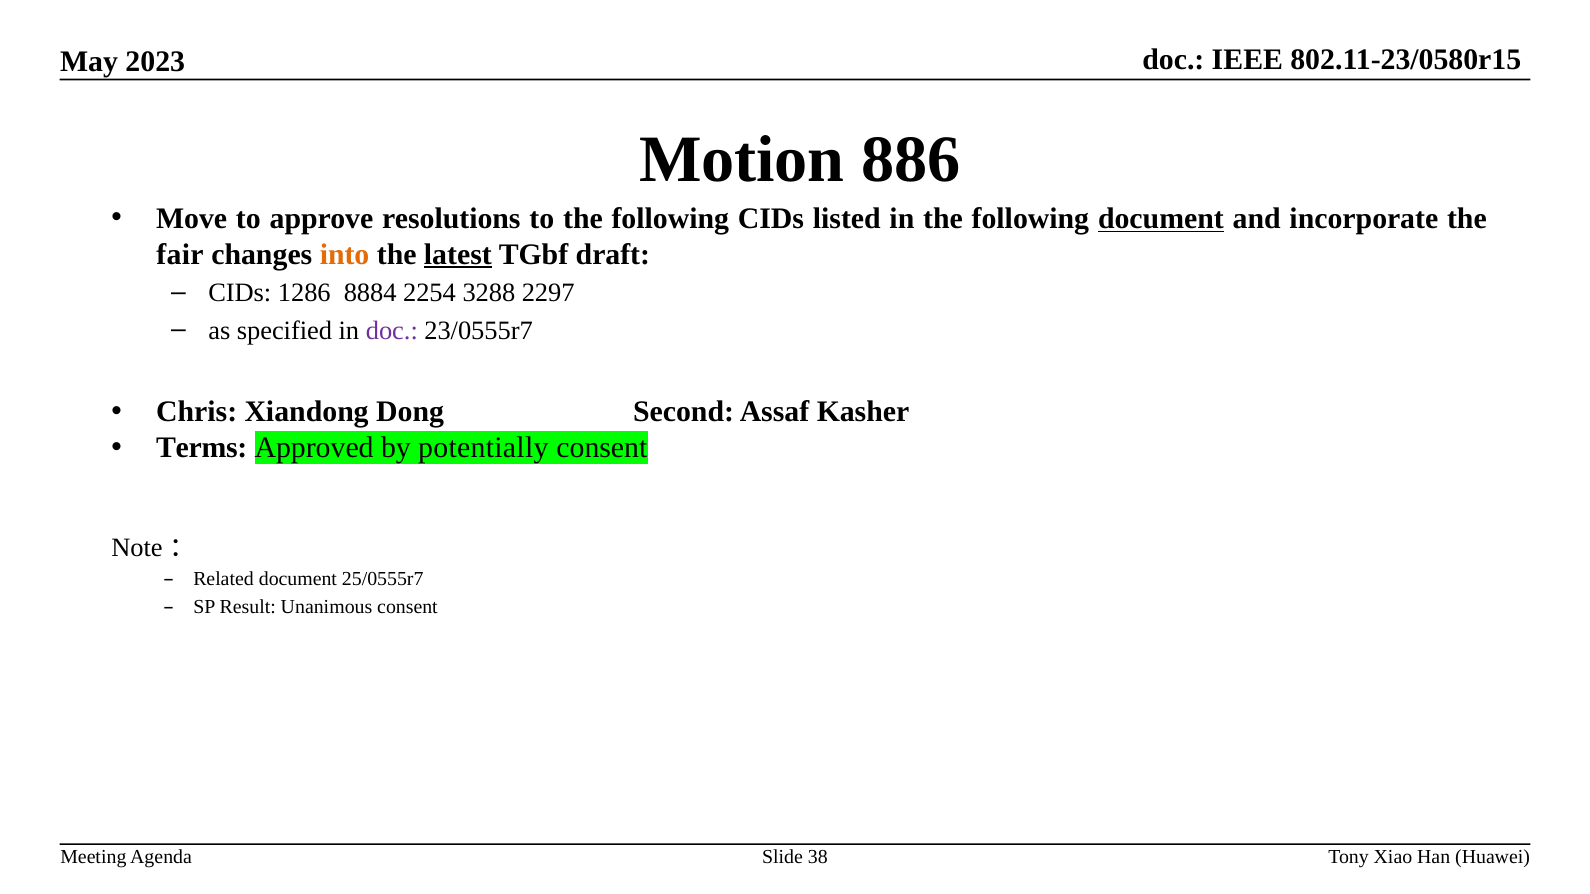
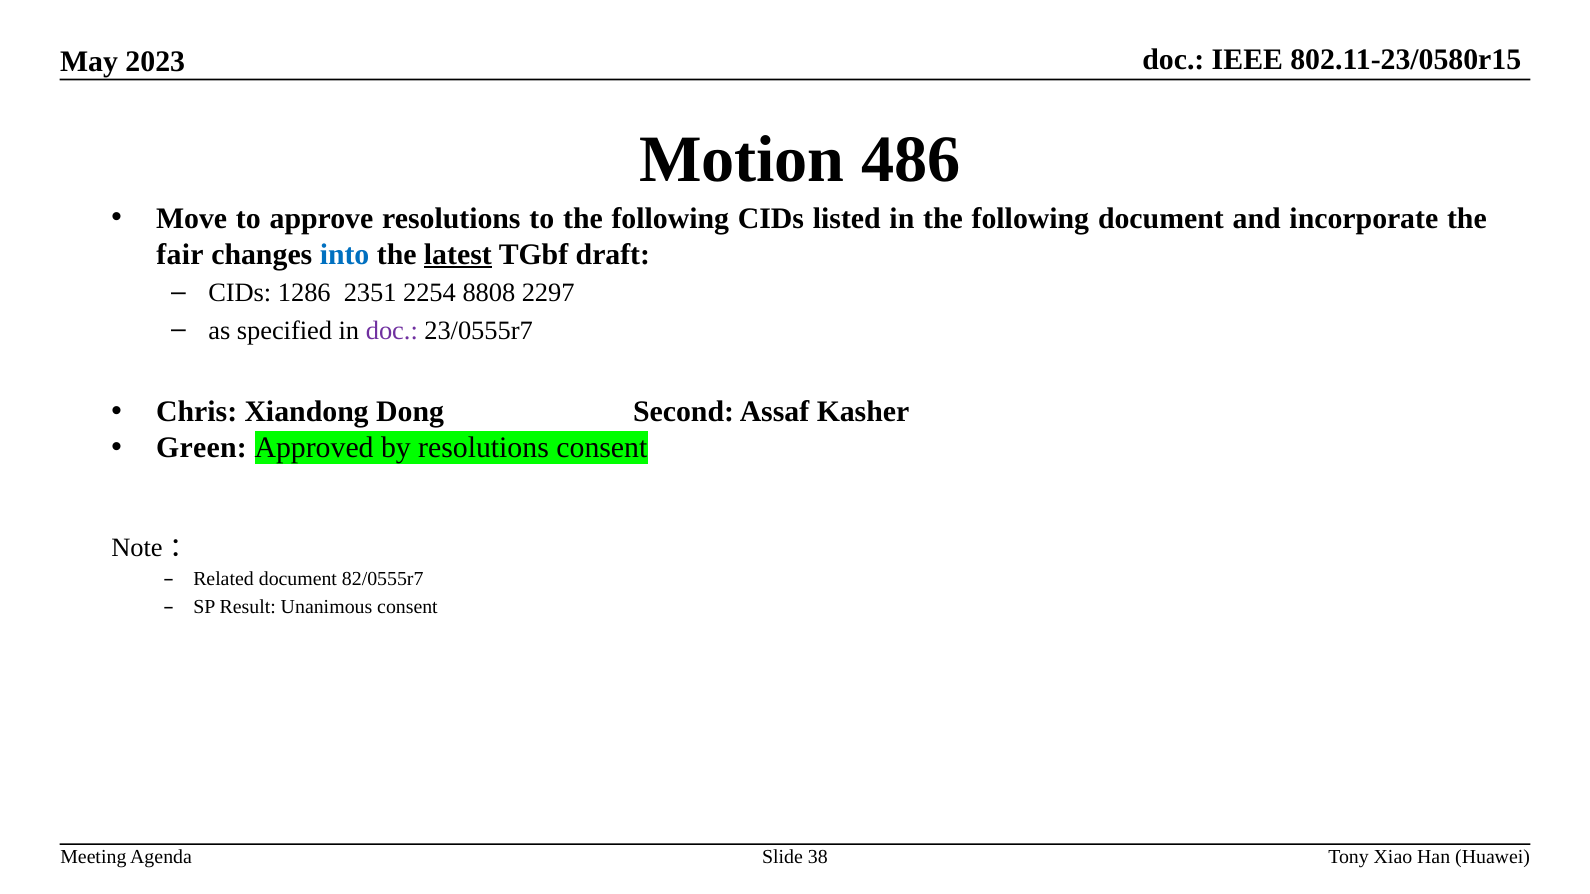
886: 886 -> 486
document at (1161, 219) underline: present -> none
into colour: orange -> blue
8884: 8884 -> 2351
3288: 3288 -> 8808
Terms: Terms -> Green
by potentially: potentially -> resolutions
25/0555r7: 25/0555r7 -> 82/0555r7
